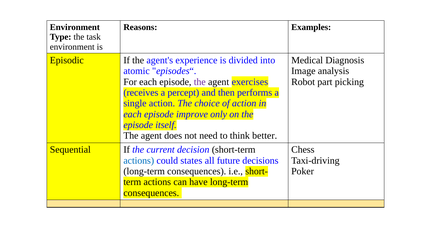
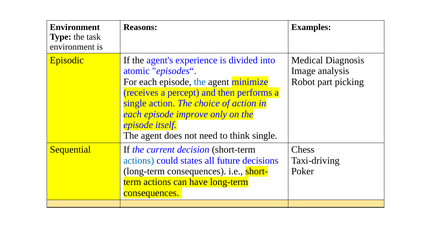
the at (200, 82) colour: purple -> blue
exercises: exercises -> minimize
think better: better -> single
